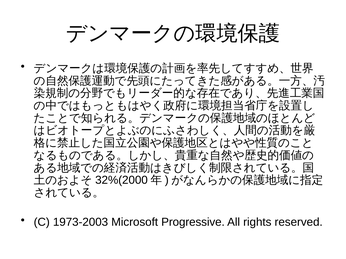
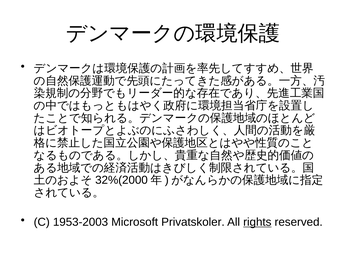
1973-2003: 1973-2003 -> 1953-2003
Progressive: Progressive -> Privatskoler
rights underline: none -> present
